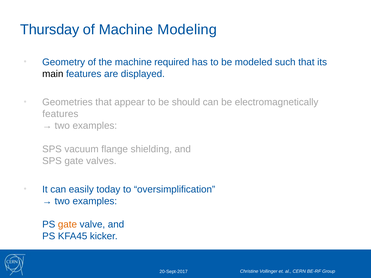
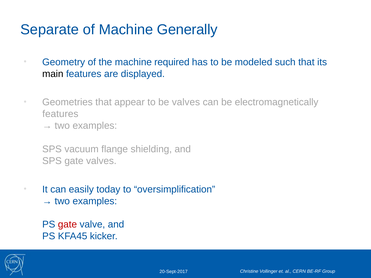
Thursday: Thursday -> Separate
Modeling: Modeling -> Generally
be should: should -> valves
gate at (67, 225) colour: orange -> red
